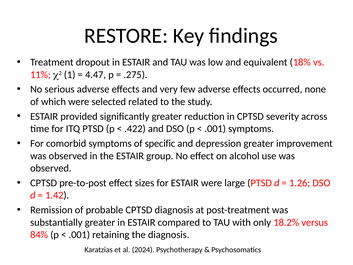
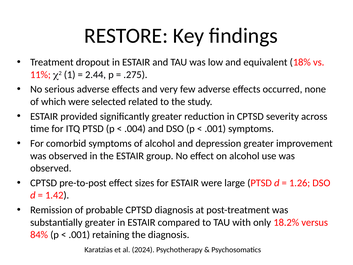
4.47: 4.47 -> 2.44
.422: .422 -> .004
of specific: specific -> alcohol
